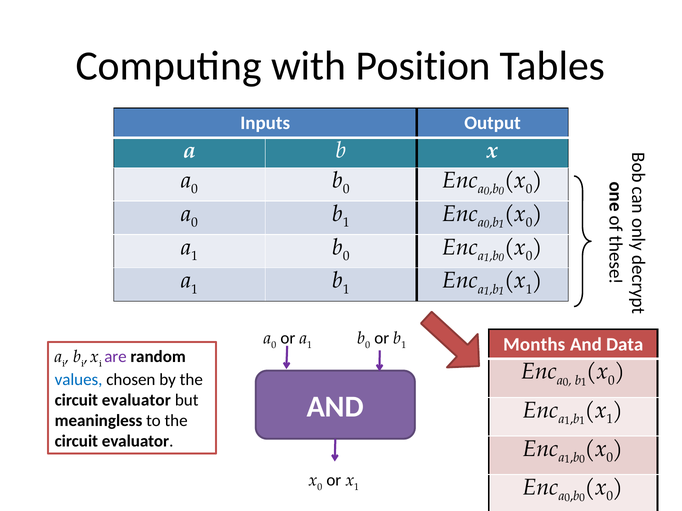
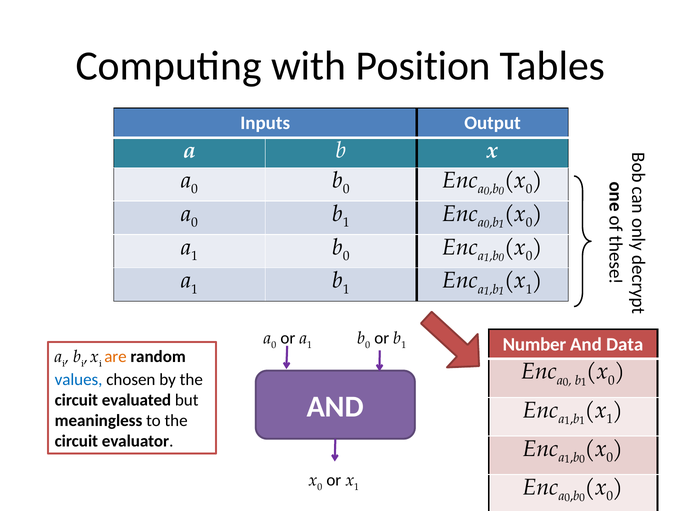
Months: Months -> Number
are colour: purple -> orange
evaluator at (136, 401): evaluator -> evaluated
